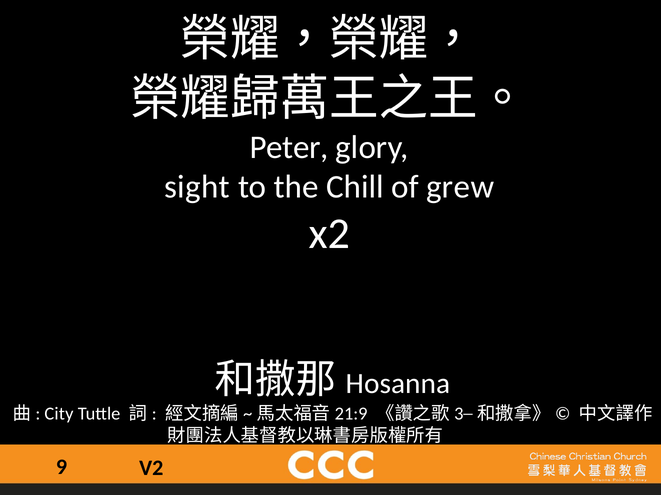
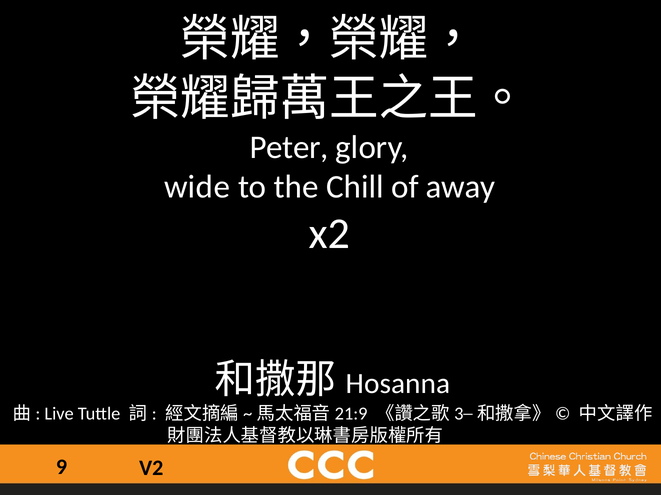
sight: sight -> wide
grew: grew -> away
City: City -> Live
